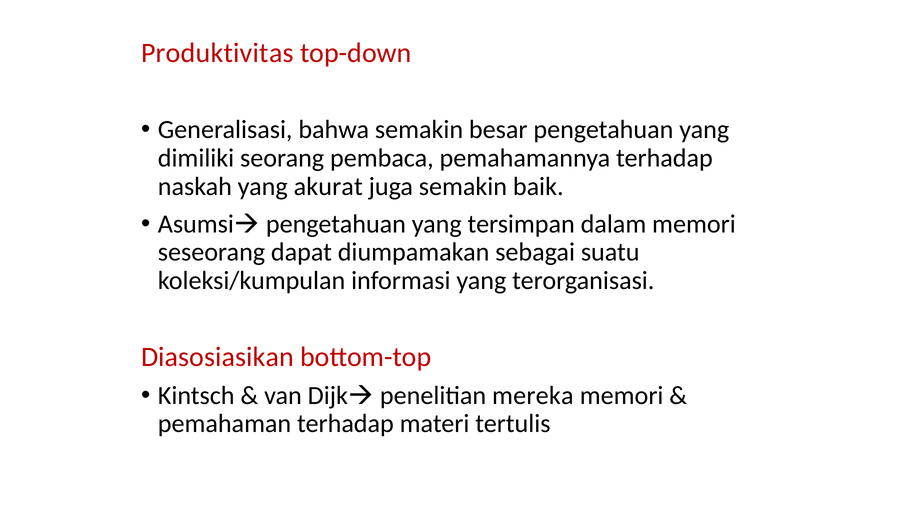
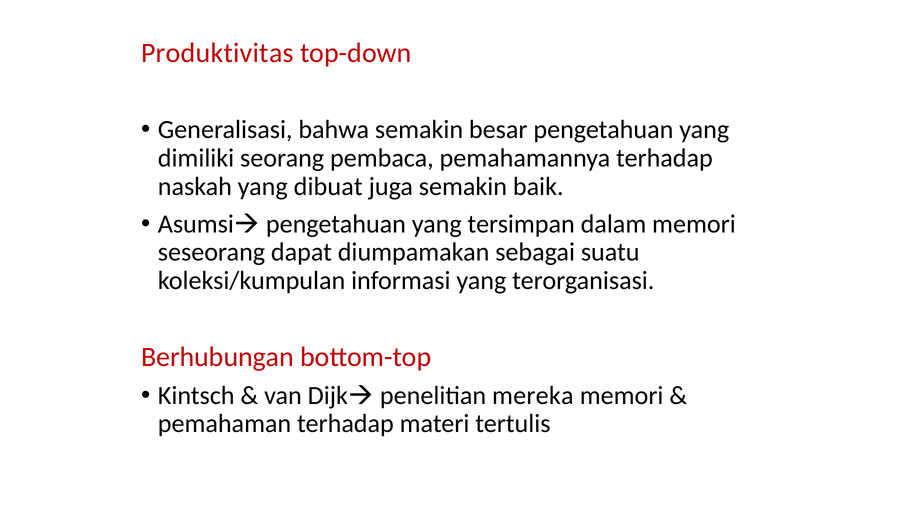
akurat: akurat -> dibuat
Diasosiasikan: Diasosiasikan -> Berhubungan
